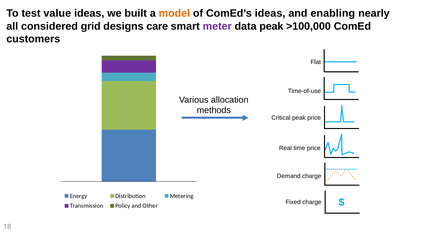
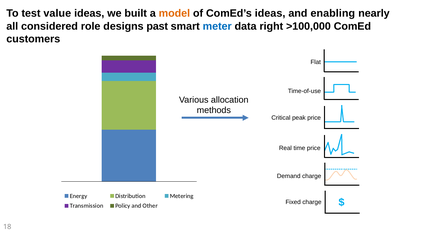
grid: grid -> role
care: care -> past
meter colour: purple -> blue
data peak: peak -> right
